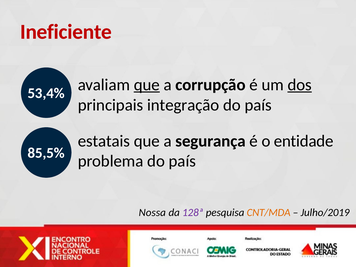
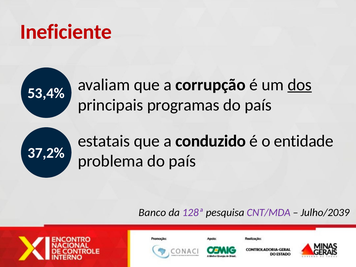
que at (147, 85) underline: present -> none
integração: integração -> programas
segurança: segurança -> conduzido
85,5%: 85,5% -> 37,2%
Nossa: Nossa -> Banco
CNT/MDA colour: orange -> purple
Julho/2019: Julho/2019 -> Julho/2039
